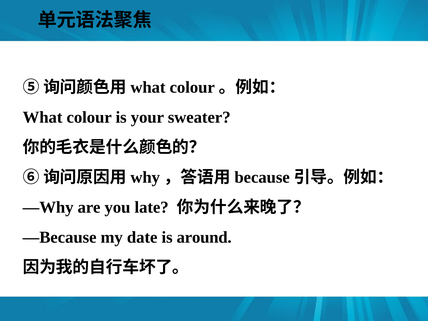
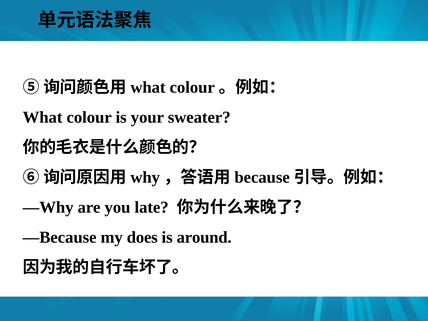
date: date -> does
